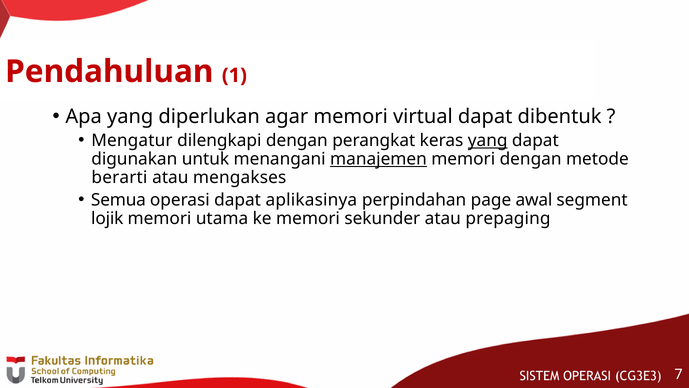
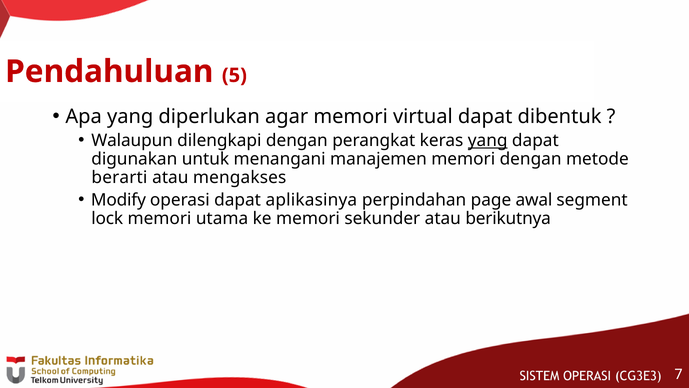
1: 1 -> 5
Mengatur: Mengatur -> Walaupun
manajemen underline: present -> none
Semua: Semua -> Modify
lojik: lojik -> lock
prepaging: prepaging -> berikutnya
